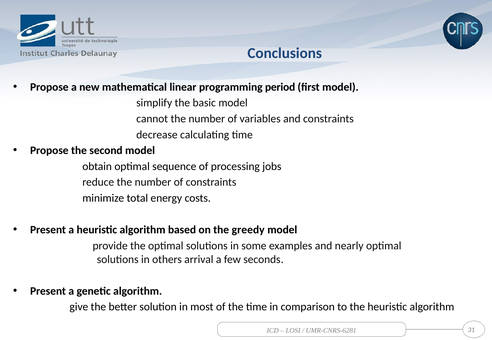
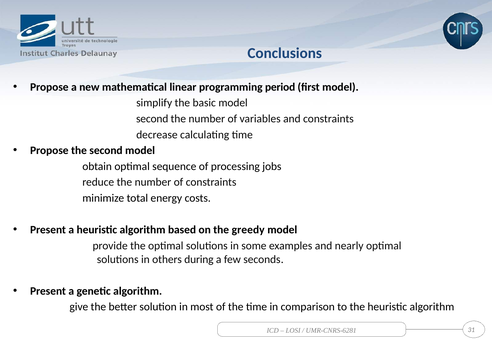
cannot at (152, 119): cannot -> second
arrival: arrival -> during
